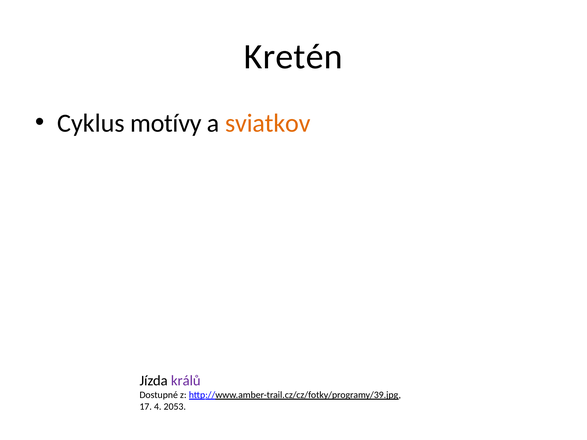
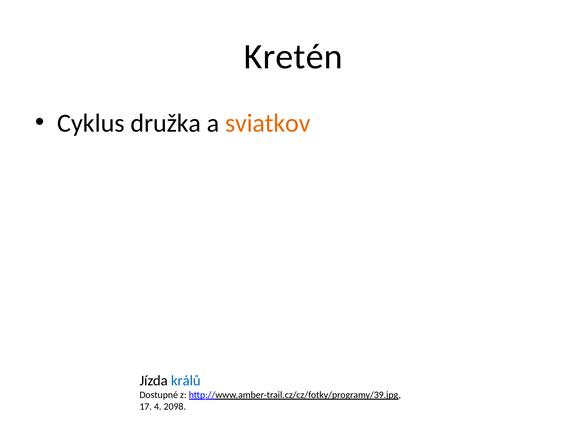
motívy: motívy -> družka
králů colour: purple -> blue
2053: 2053 -> 2098
